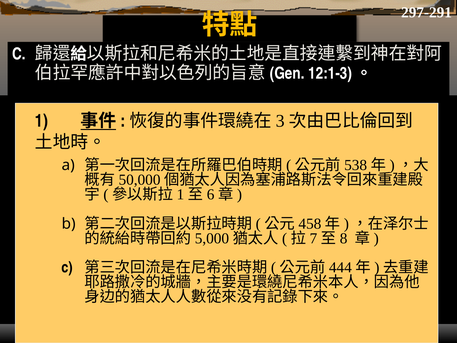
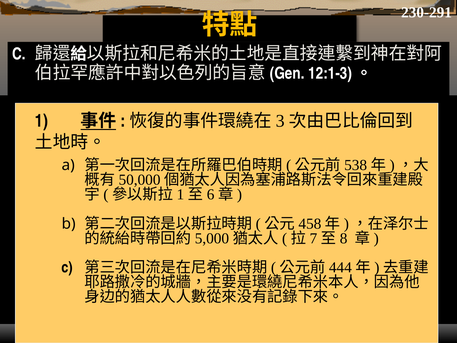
297-291: 297-291 -> 230-291
